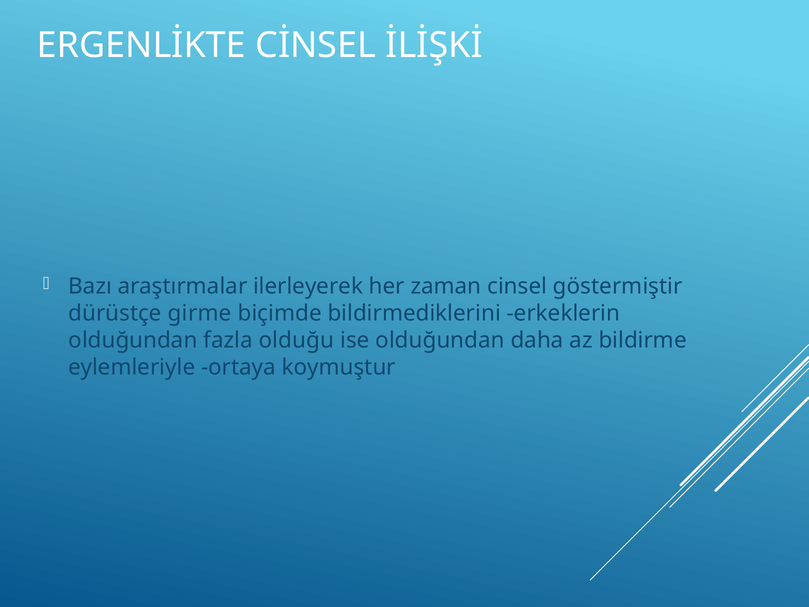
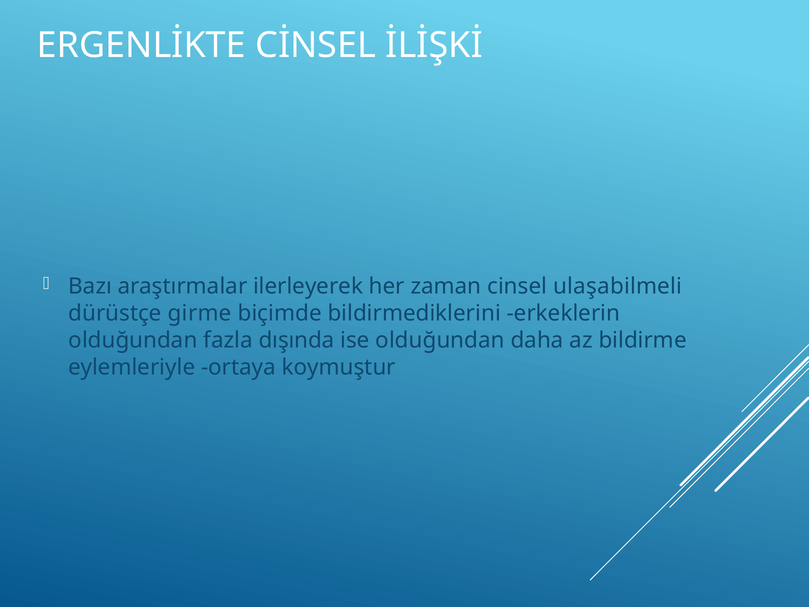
göstermiştir: göstermiştir -> ulaşabilmeli
olduğu: olduğu -> dışında
